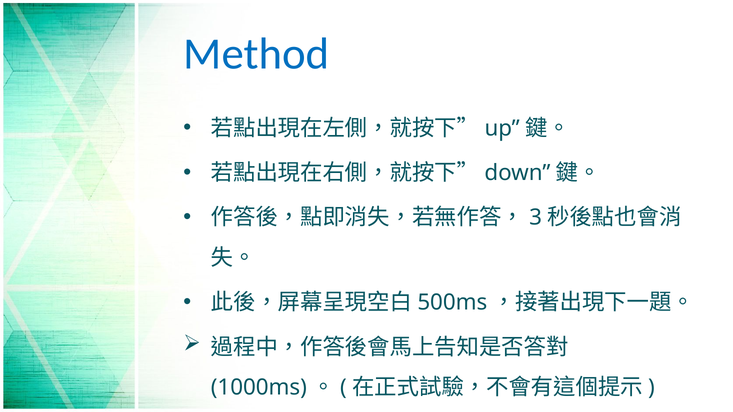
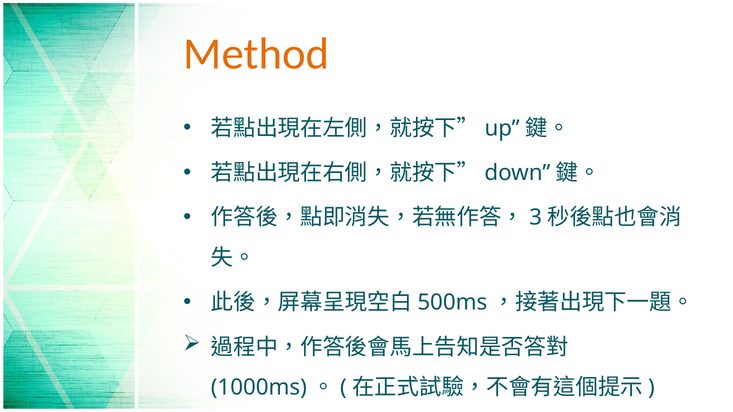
Method colour: blue -> orange
